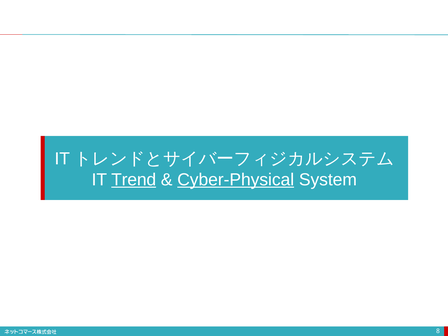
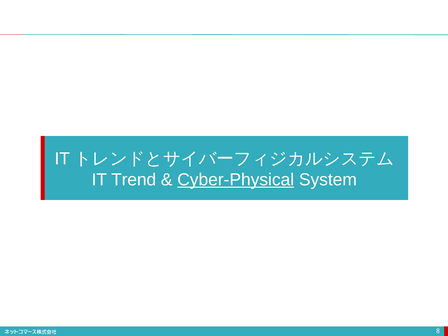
Trend underline: present -> none
